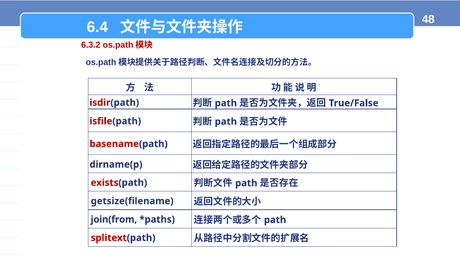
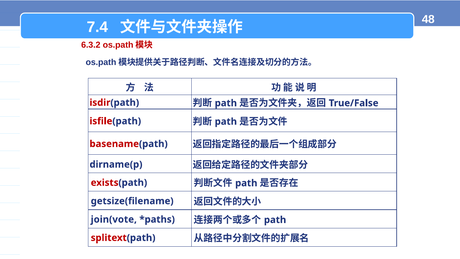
6.4: 6.4 -> 7.4
join(from: join(from -> join(vote
